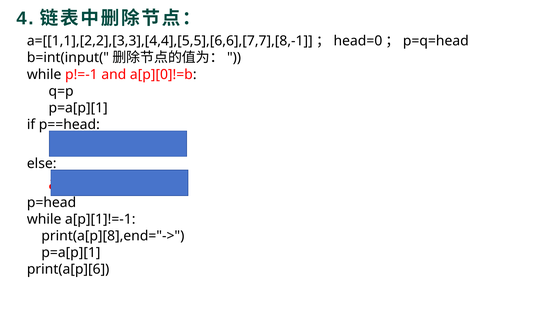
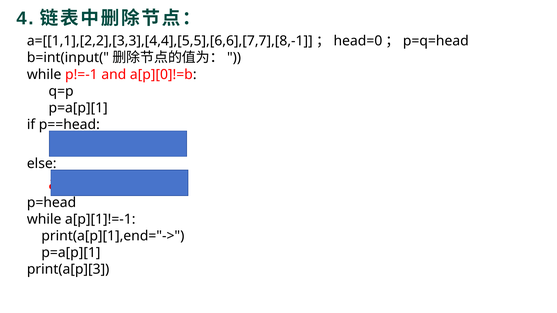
print(a[p][8],end="->: print(a[p][8],end="-> -> print(a[p][1],end="->
print(a[p][6: print(a[p][6 -> print(a[p][3
